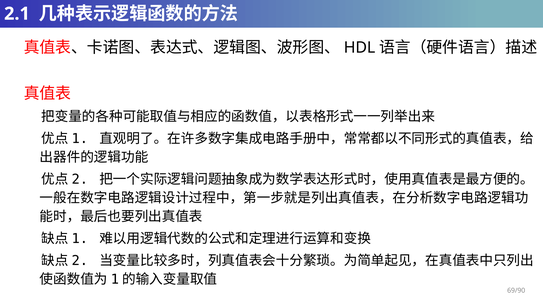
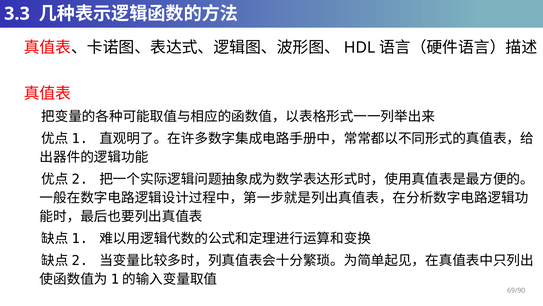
2.1: 2.1 -> 3.3
